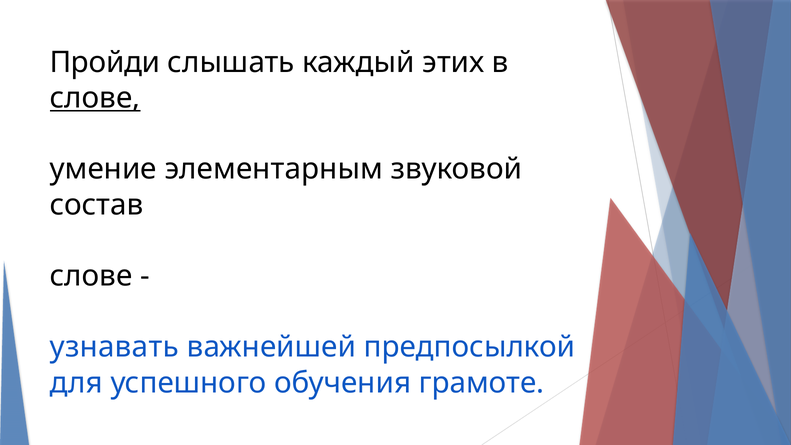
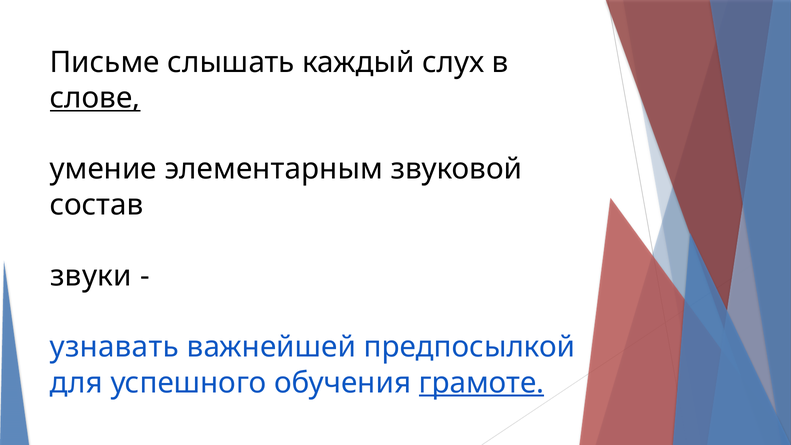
Пройди: Пройди -> Письме
этих: этих -> слух
слове at (91, 276): слове -> звуки
грамоте underline: none -> present
